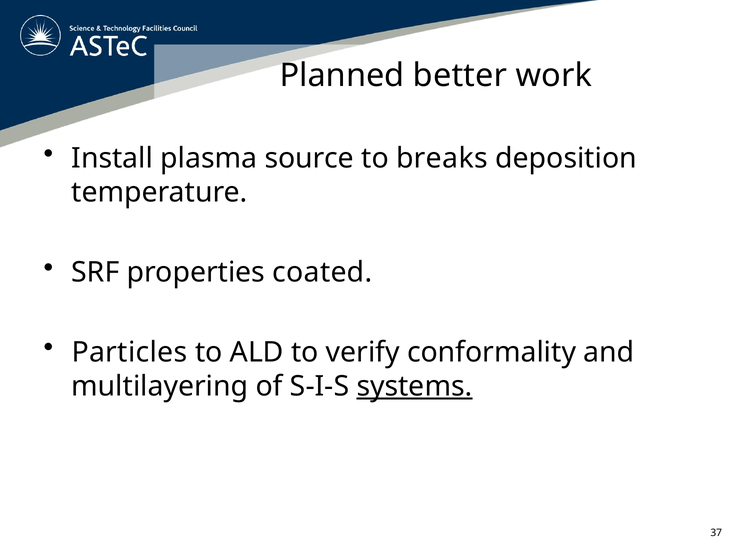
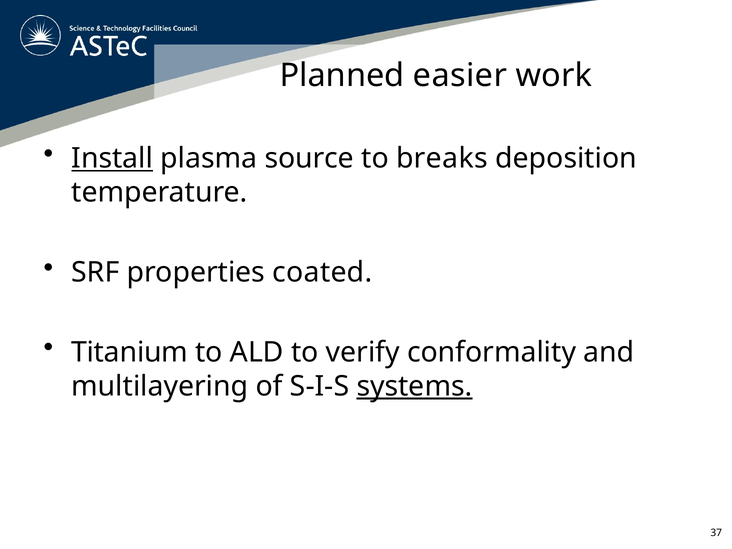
better: better -> easier
Install underline: none -> present
Particles: Particles -> Titanium
